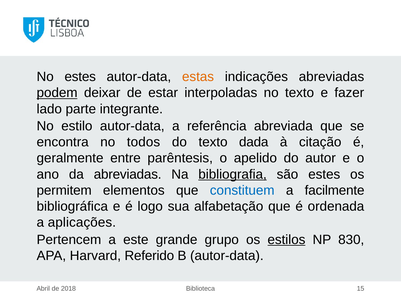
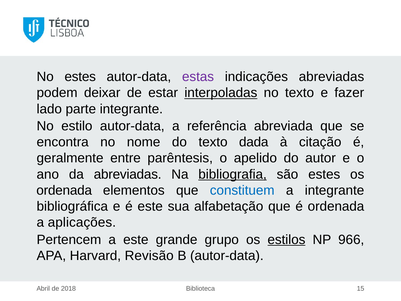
estas colour: orange -> purple
podem underline: present -> none
interpoladas underline: none -> present
todos: todos -> nome
permitem at (64, 190): permitem -> ordenada
a facilmente: facilmente -> integrante
é logo: logo -> este
830: 830 -> 966
Referido: Referido -> Revisão
